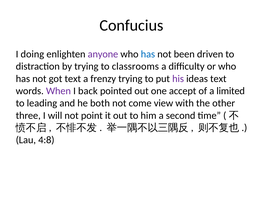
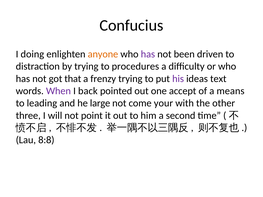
anyone colour: purple -> orange
has at (148, 54) colour: blue -> purple
classrooms: classrooms -> procedures
got text: text -> that
limited: limited -> means
both: both -> large
view: view -> your
4:8: 4:8 -> 8:8
